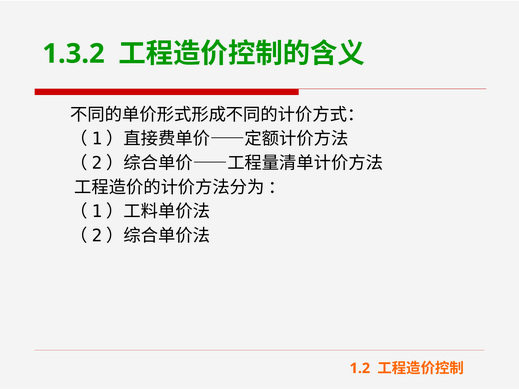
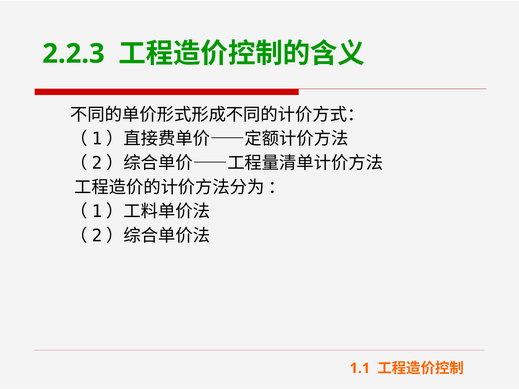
1.3.2: 1.3.2 -> 2.2.3
1.2: 1.2 -> 1.1
